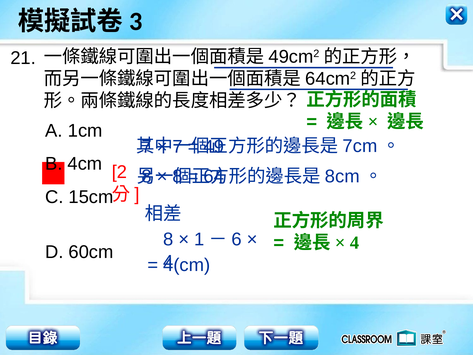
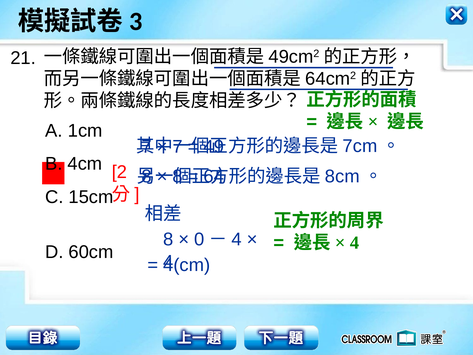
1: 1 -> 0
6 at (237, 239): 6 -> 4
